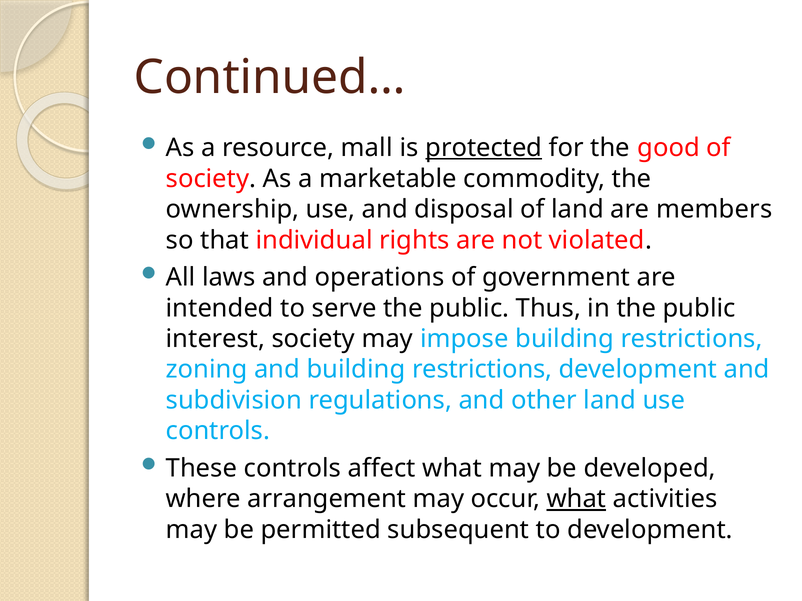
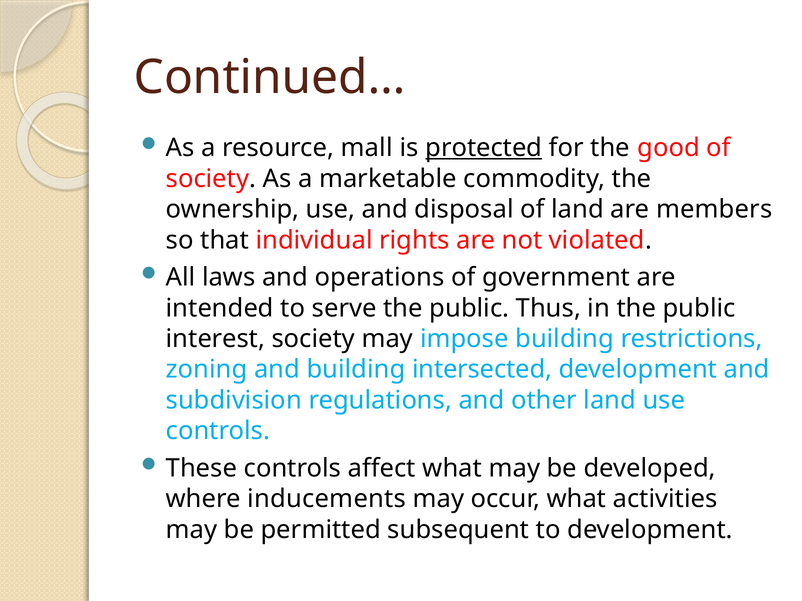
and building restrictions: restrictions -> intersected
arrangement: arrangement -> inducements
what at (576, 499) underline: present -> none
